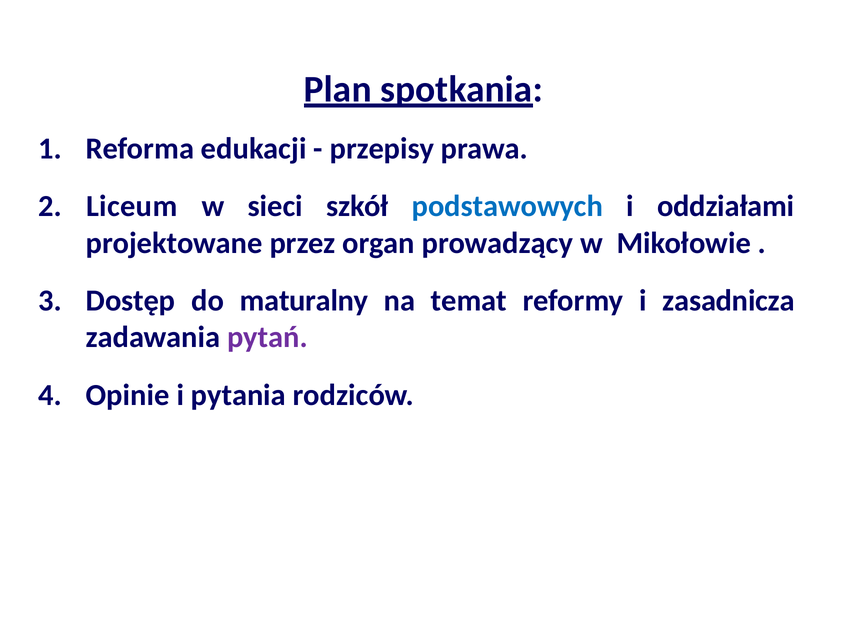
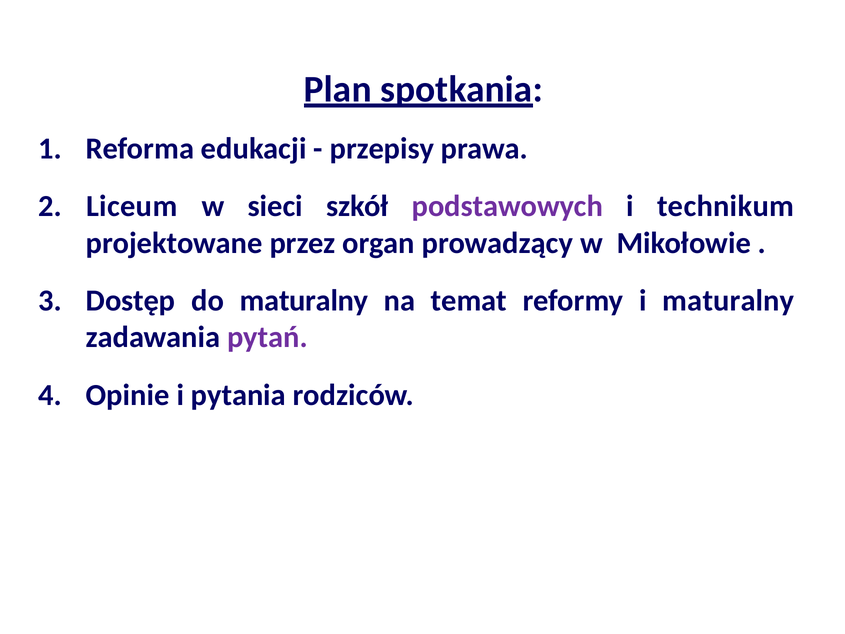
podstawowych colour: blue -> purple
oddziałami: oddziałami -> technikum
i zasadnicza: zasadnicza -> maturalny
